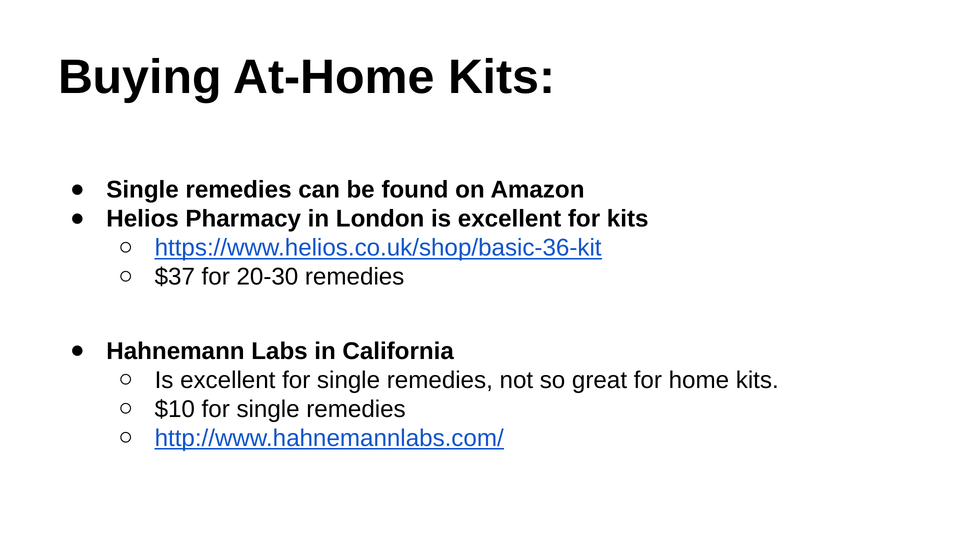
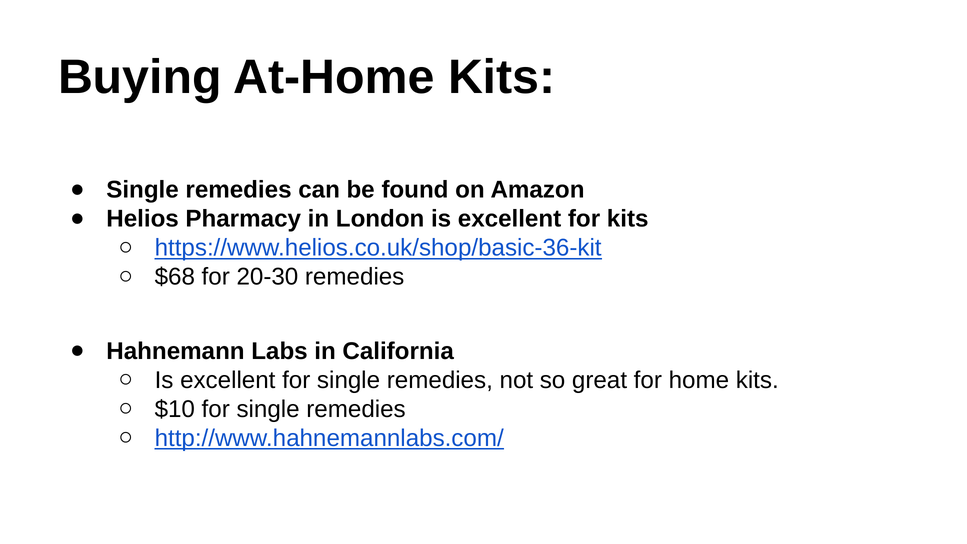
$37: $37 -> $68
